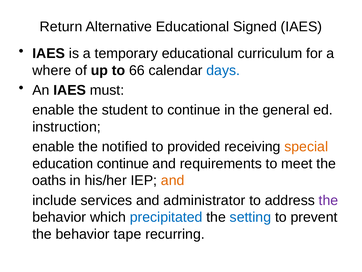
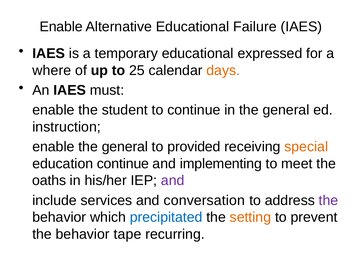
Return at (61, 27): Return -> Enable
Signed: Signed -> Failure
curriculum: curriculum -> expressed
66: 66 -> 25
days colour: blue -> orange
enable the notified: notified -> general
requirements: requirements -> implementing
and at (173, 180) colour: orange -> purple
administrator: administrator -> conversation
setting colour: blue -> orange
